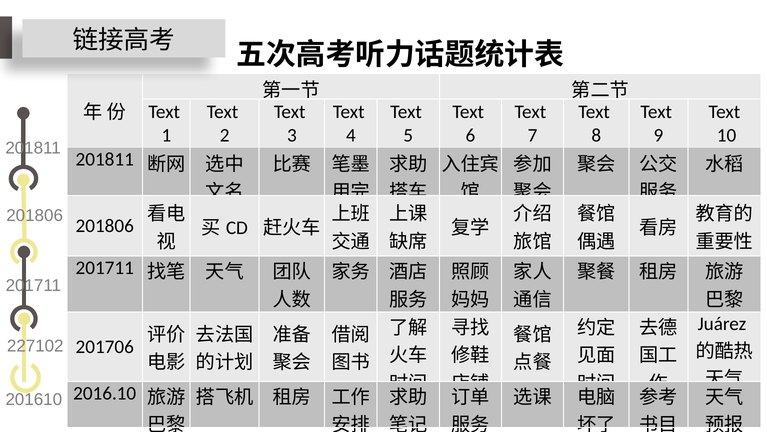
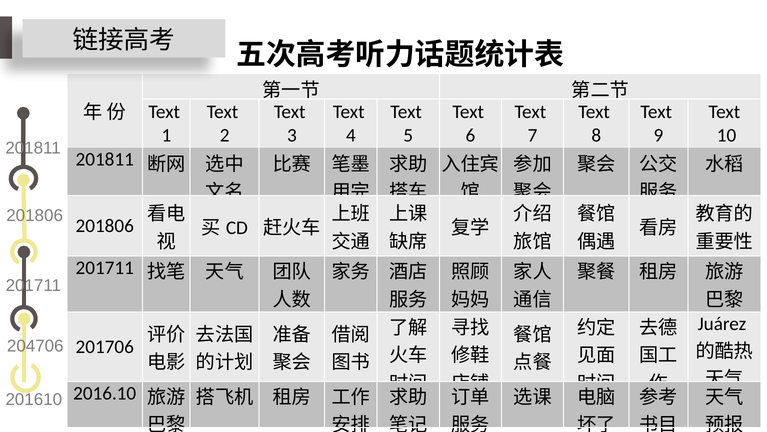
227102: 227102 -> 204706
